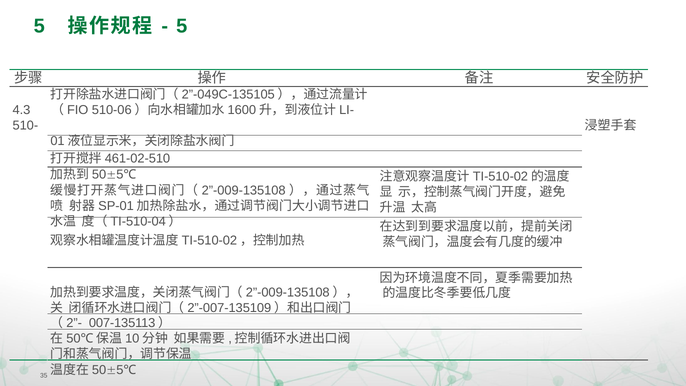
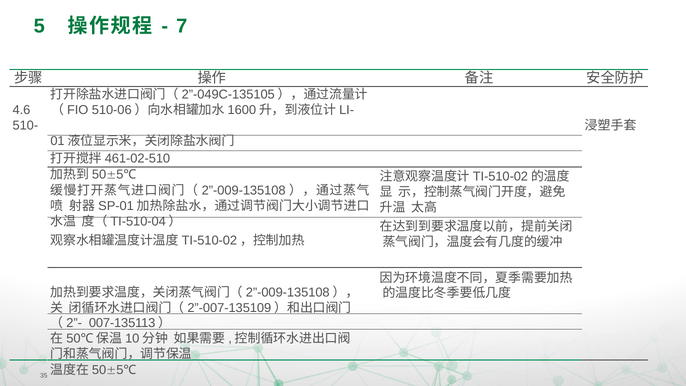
5 at (182, 26): 5 -> 7
4.3: 4.3 -> 4.6
